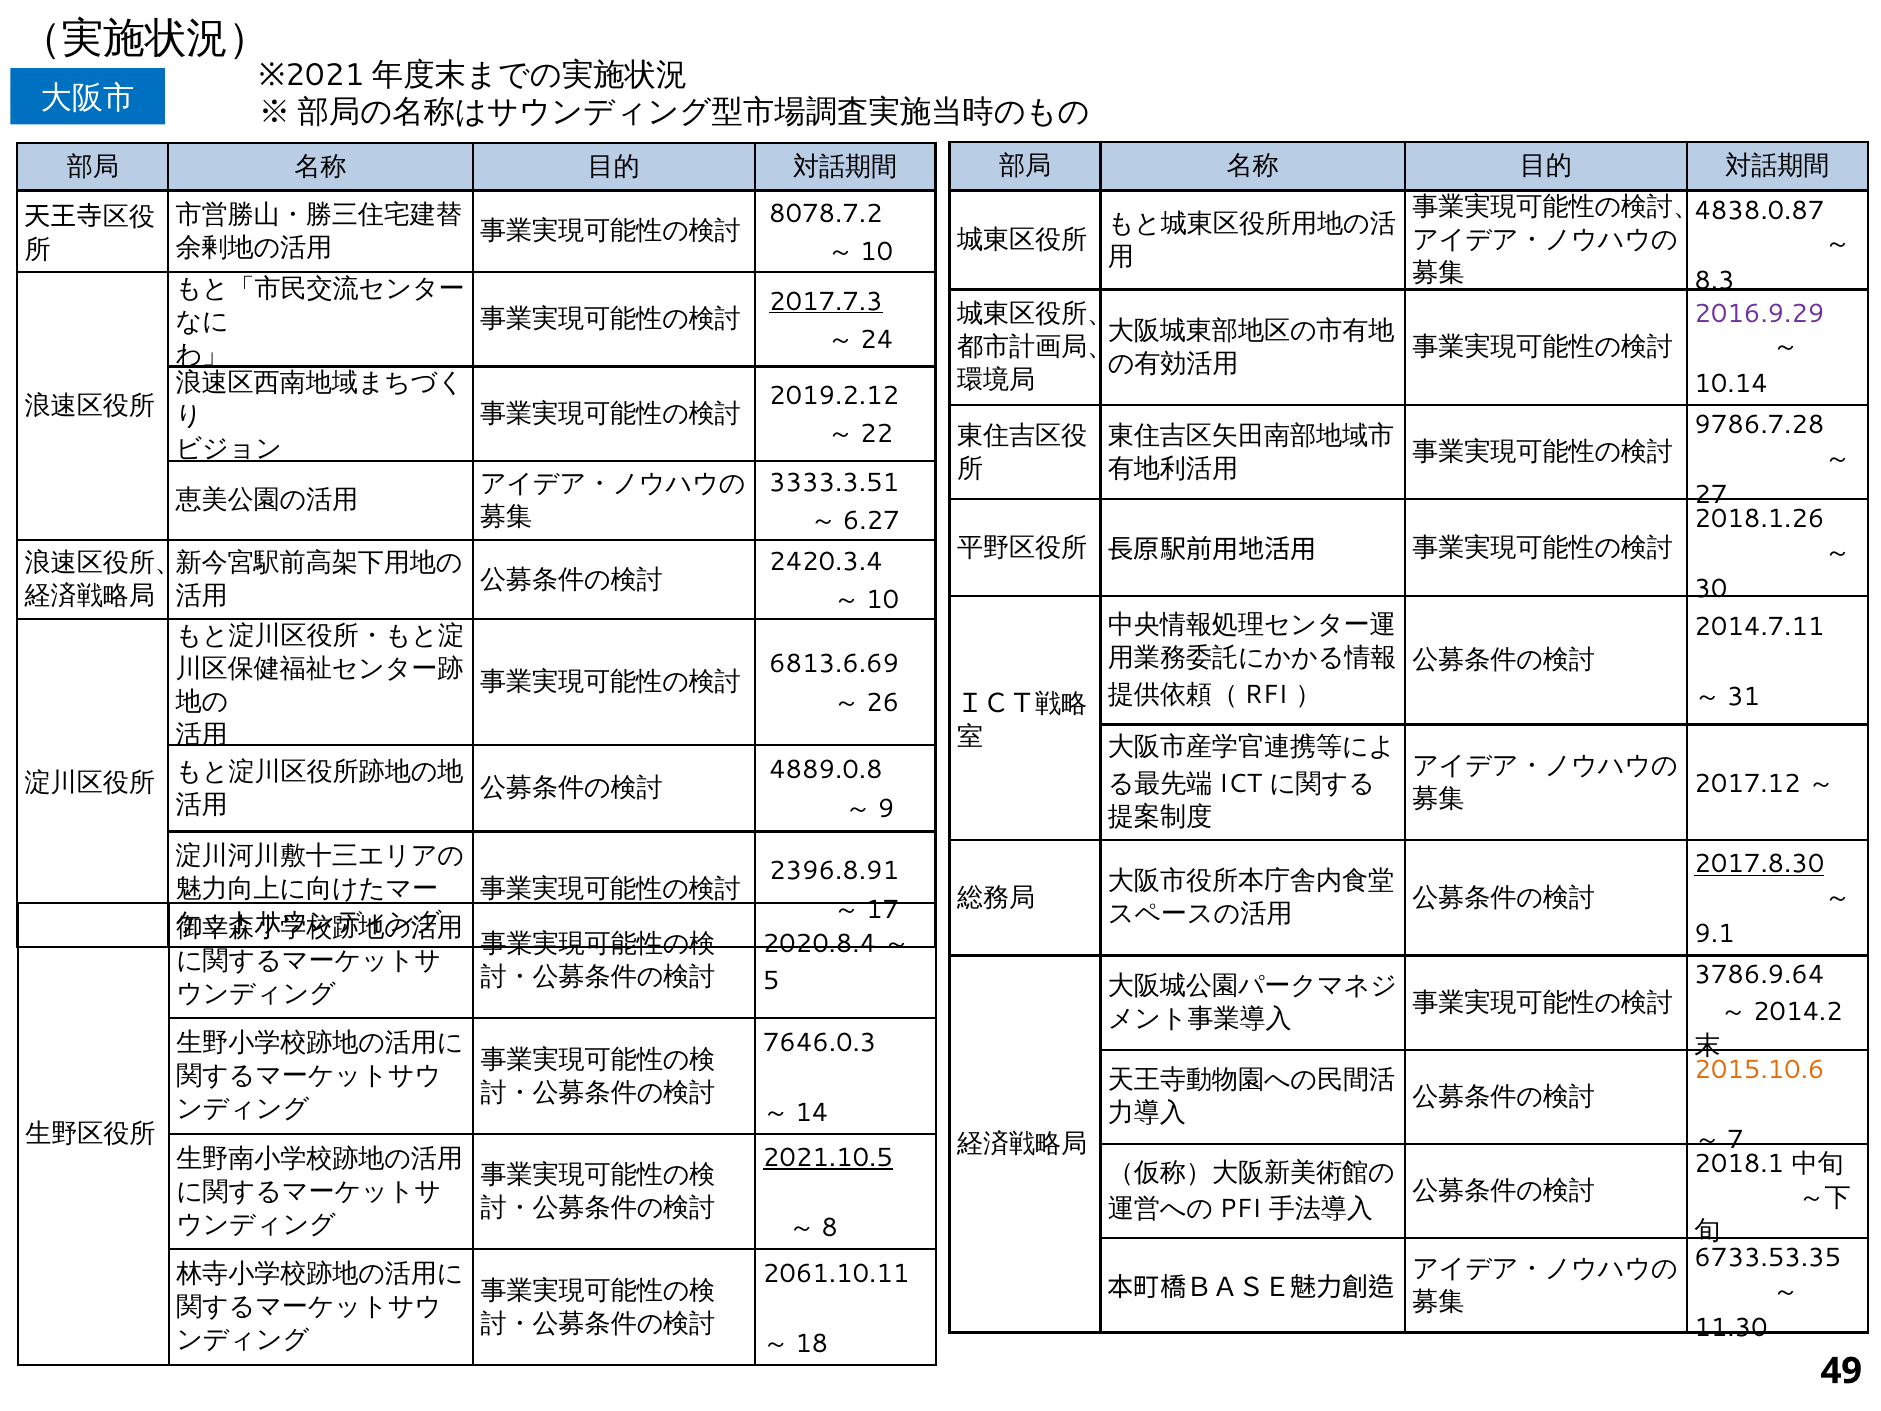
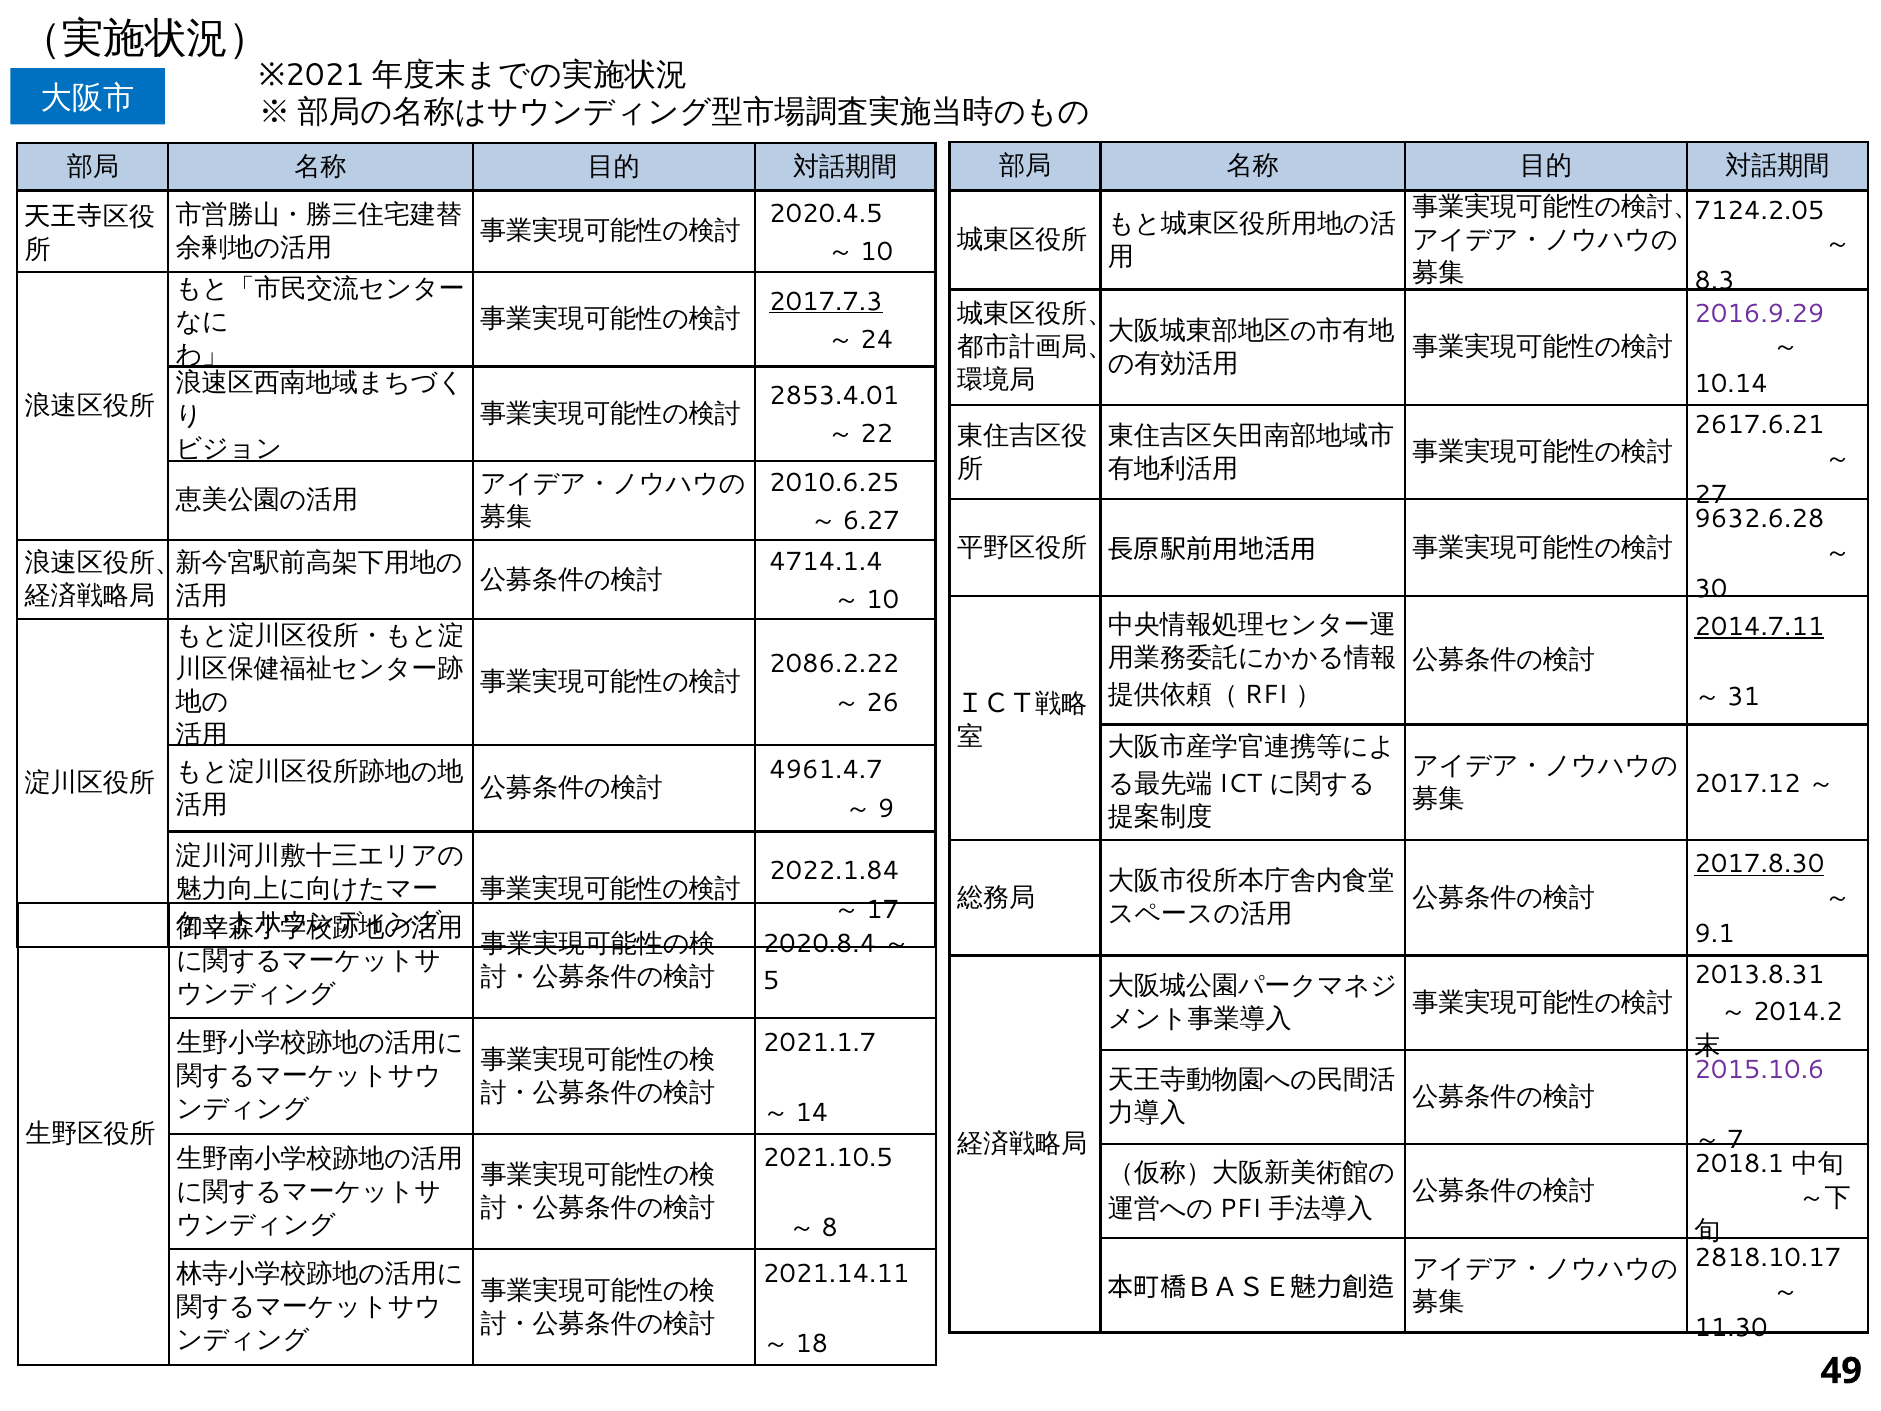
4838.0.87: 4838.0.87 -> 7124.2.05
8078.7.2: 8078.7.2 -> 2020.4.5
2019.2.12: 2019.2.12 -> 2853.4.01
9786.7.28: 9786.7.28 -> 2617.6.21
3333.3.51: 3333.3.51 -> 2010.6.25
2018.1.26: 2018.1.26 -> 9632.6.28
2420.3.4: 2420.3.4 -> 4714.1.4
2014.7.11 underline: none -> present
6813.6.69: 6813.6.69 -> 2086.2.22
4889.0.8: 4889.0.8 -> 4961.4.7
2396.8.91: 2396.8.91 -> 2022.1.84
3786.9.64: 3786.9.64 -> 2013.8.31
7646.0.3: 7646.0.3 -> 2021.1.7
2015.10.6 colour: orange -> purple
2021.10.5 underline: present -> none
6733.53.35: 6733.53.35 -> 2818.10.17
2061.10.11: 2061.10.11 -> 2021.14.11
